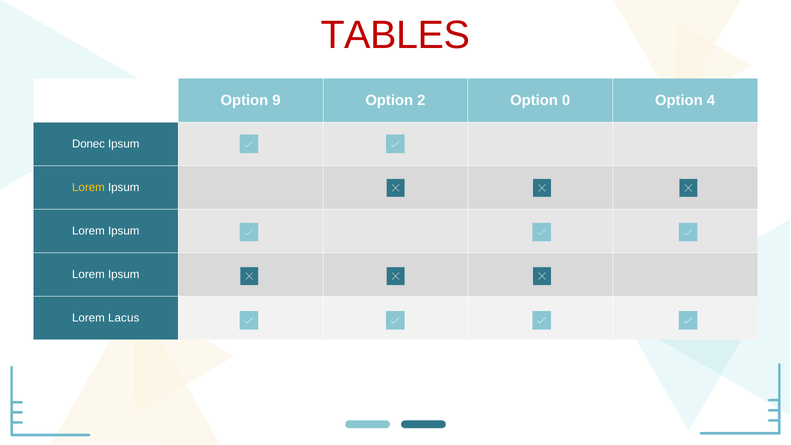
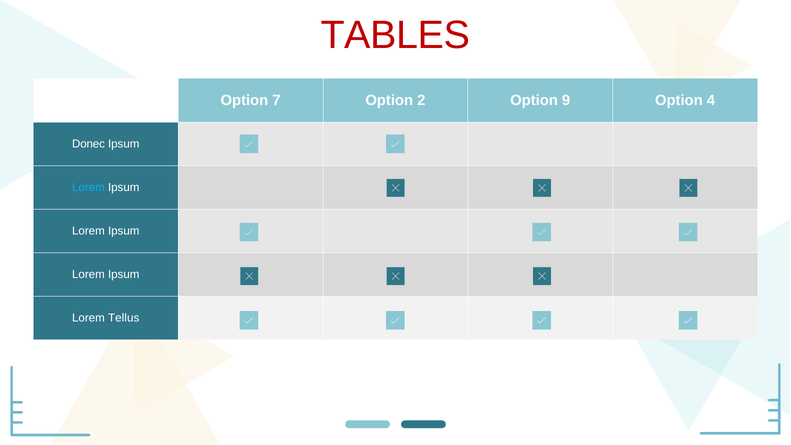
9: 9 -> 7
0: 0 -> 9
Lorem at (88, 187) colour: yellow -> light blue
Lacus: Lacus -> Tellus
